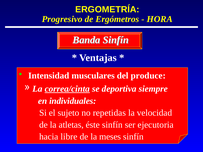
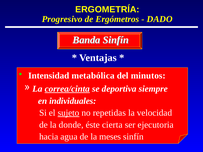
HORA: HORA -> DADO
musculares: musculares -> metabólica
produce: produce -> minutos
sujeto underline: none -> present
atletas: atletas -> donde
éste sinfín: sinfín -> cierta
libre: libre -> agua
